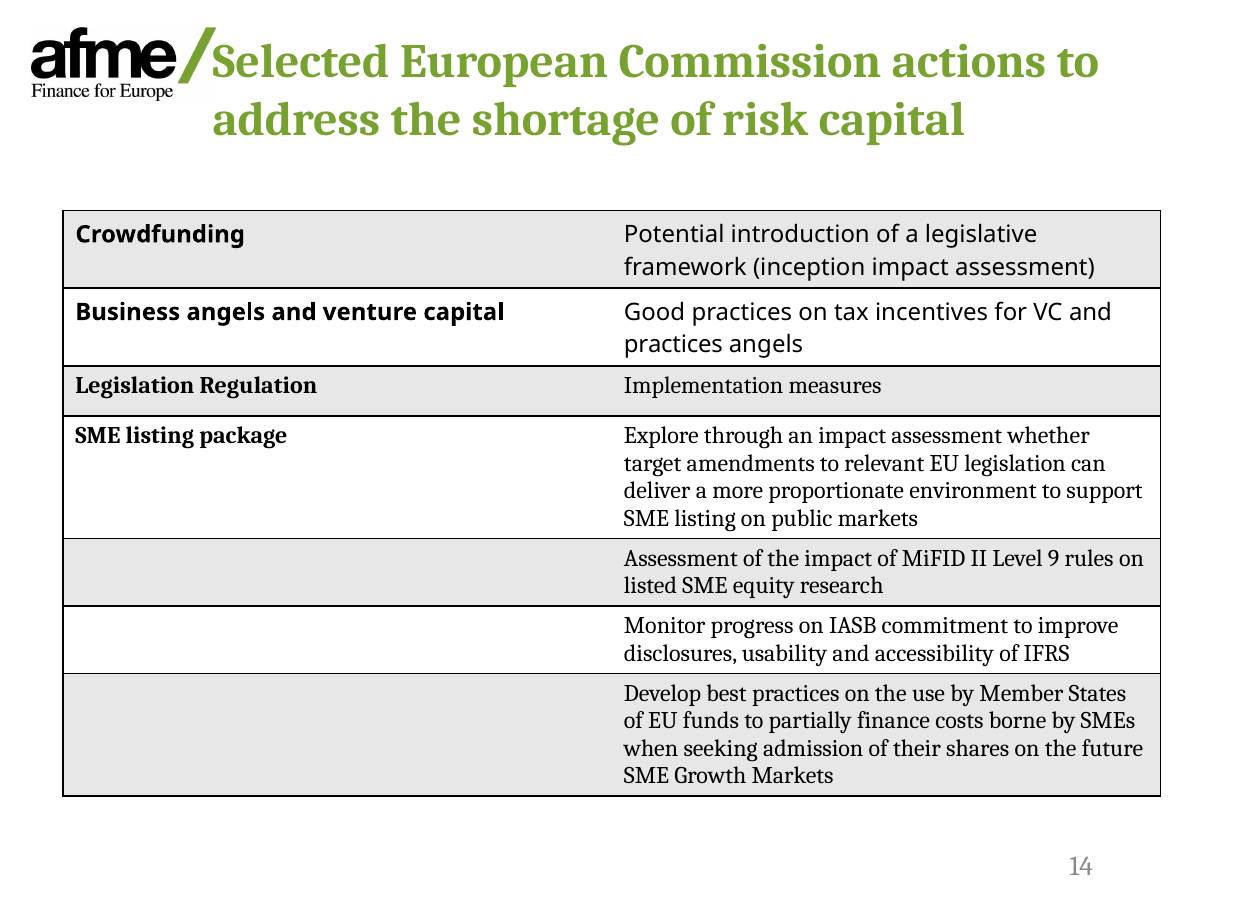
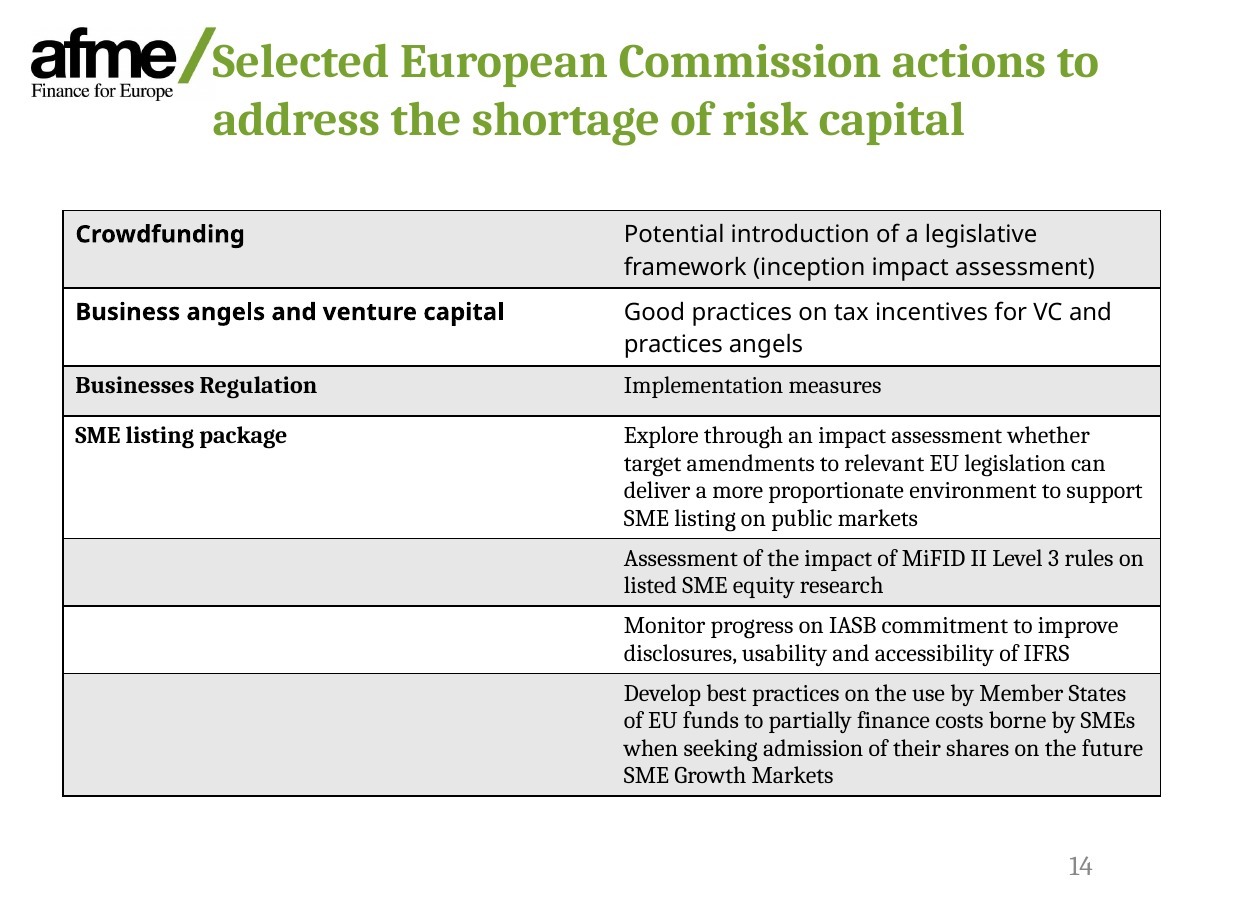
Legislation at (135, 386): Legislation -> Businesses
9: 9 -> 3
